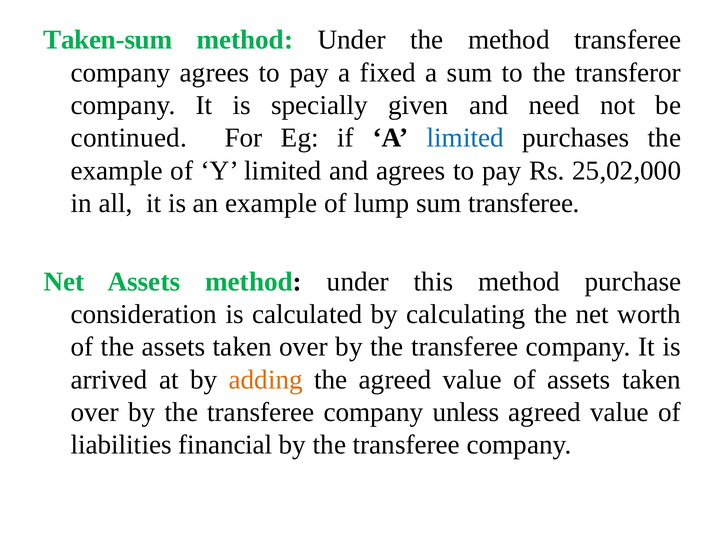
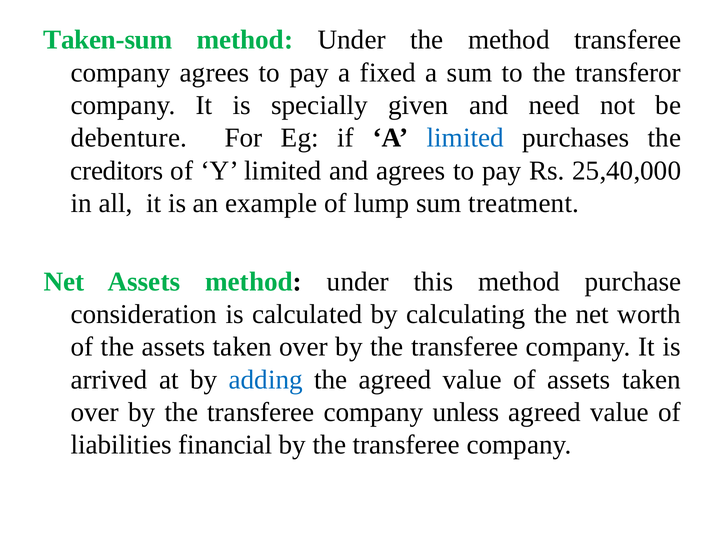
continued: continued -> debenture
example at (117, 171): example -> creditors
25,02,000: 25,02,000 -> 25,40,000
sum transferee: transferee -> treatment
adding colour: orange -> blue
